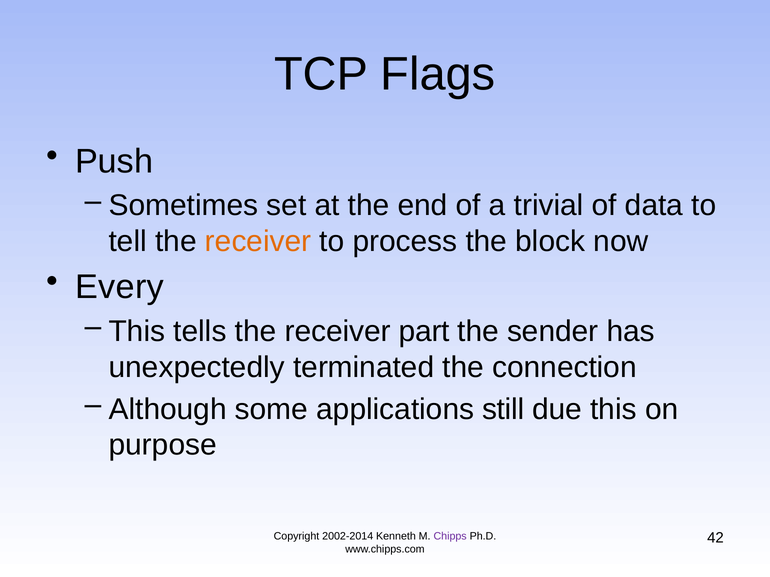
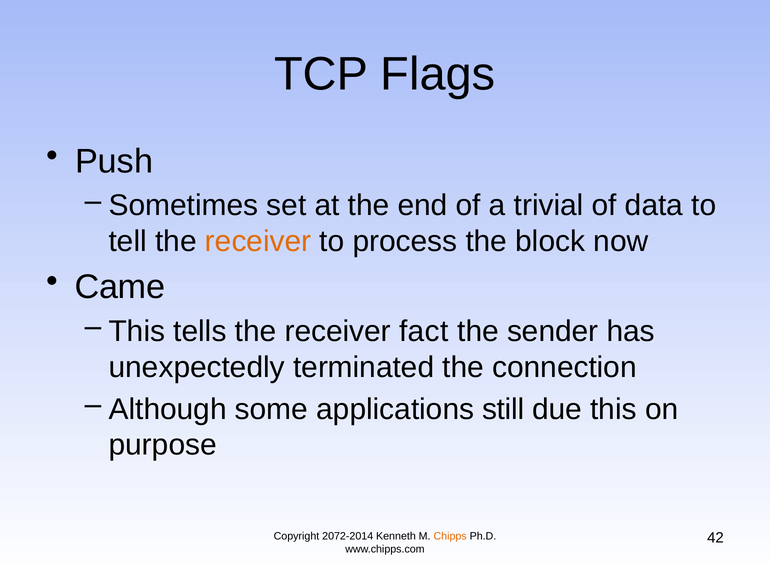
Every: Every -> Came
part: part -> fact
2002-2014: 2002-2014 -> 2072-2014
Chipps colour: purple -> orange
